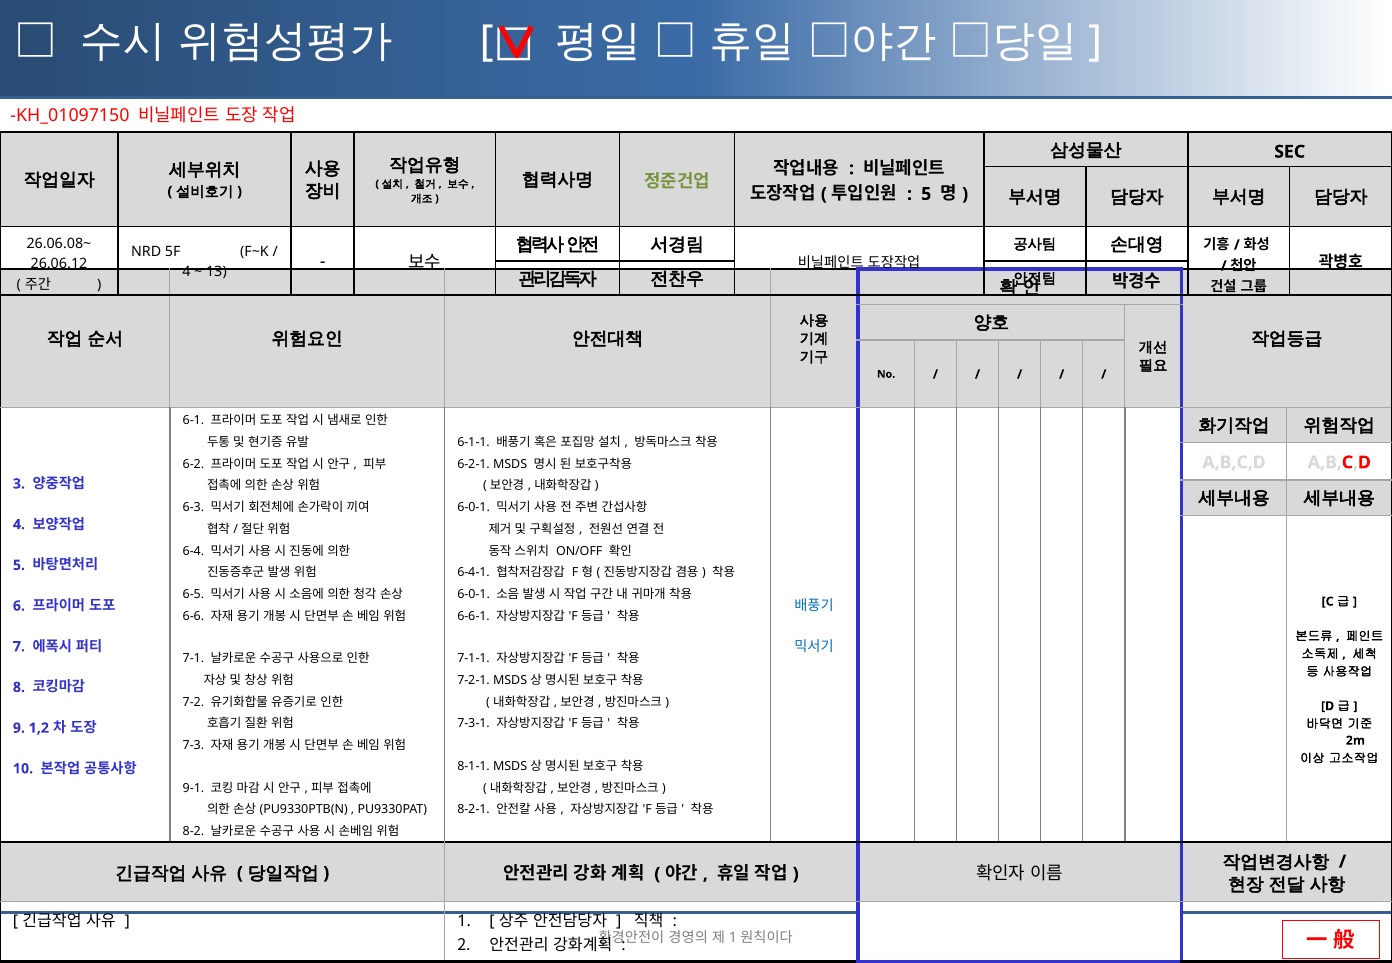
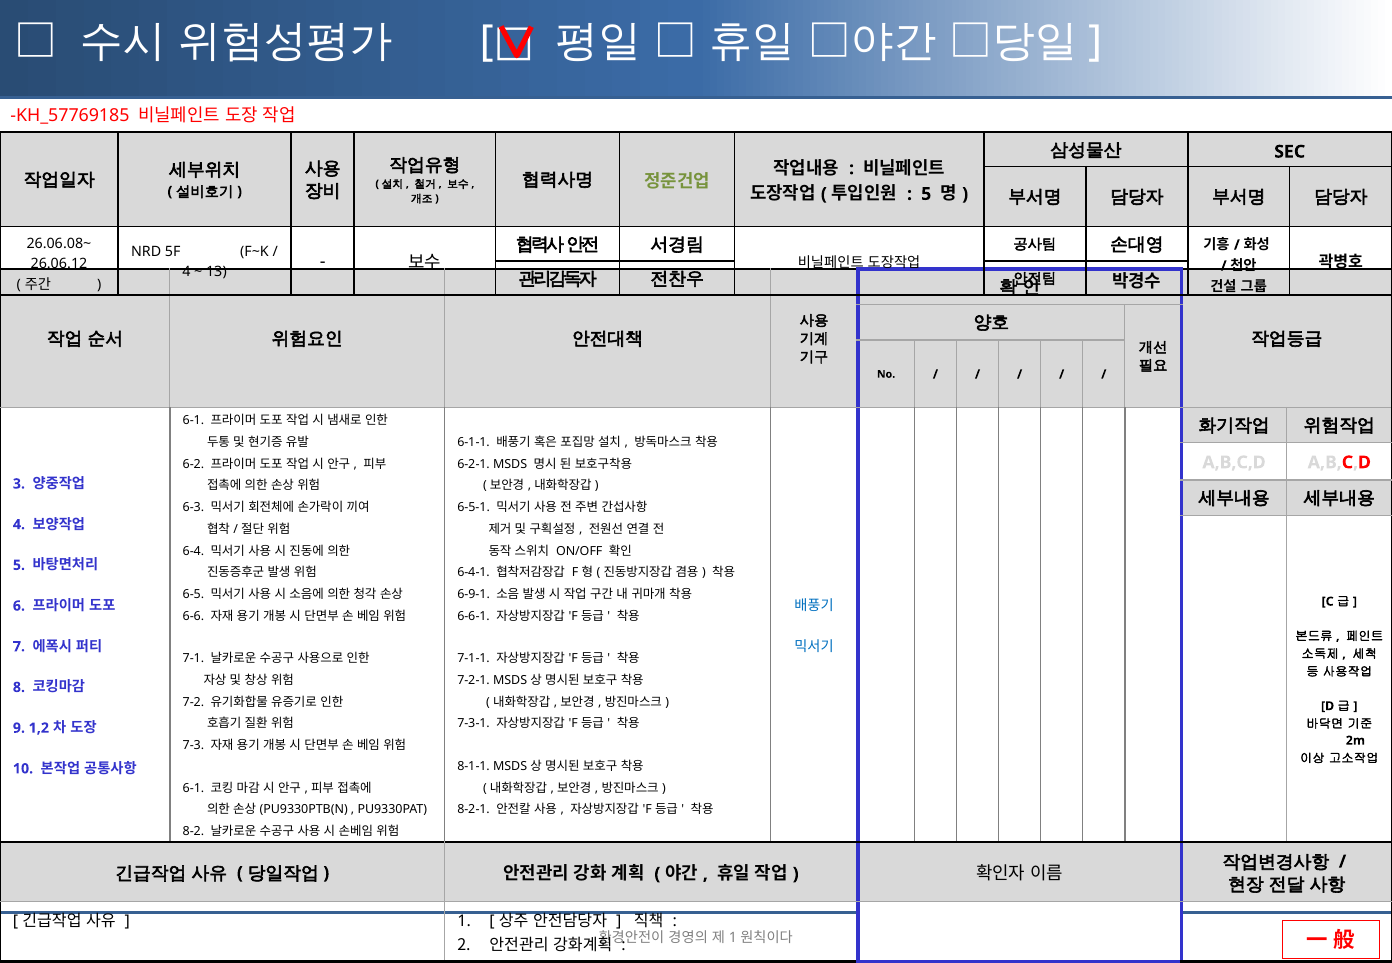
KH_01097150: KH_01097150 -> KH_57769185
6-0-1 at (474, 508): 6-0-1 -> 6-5-1
6-0-1 at (474, 595): 6-0-1 -> 6-9-1
9-1 at (193, 788): 9-1 -> 6-1
